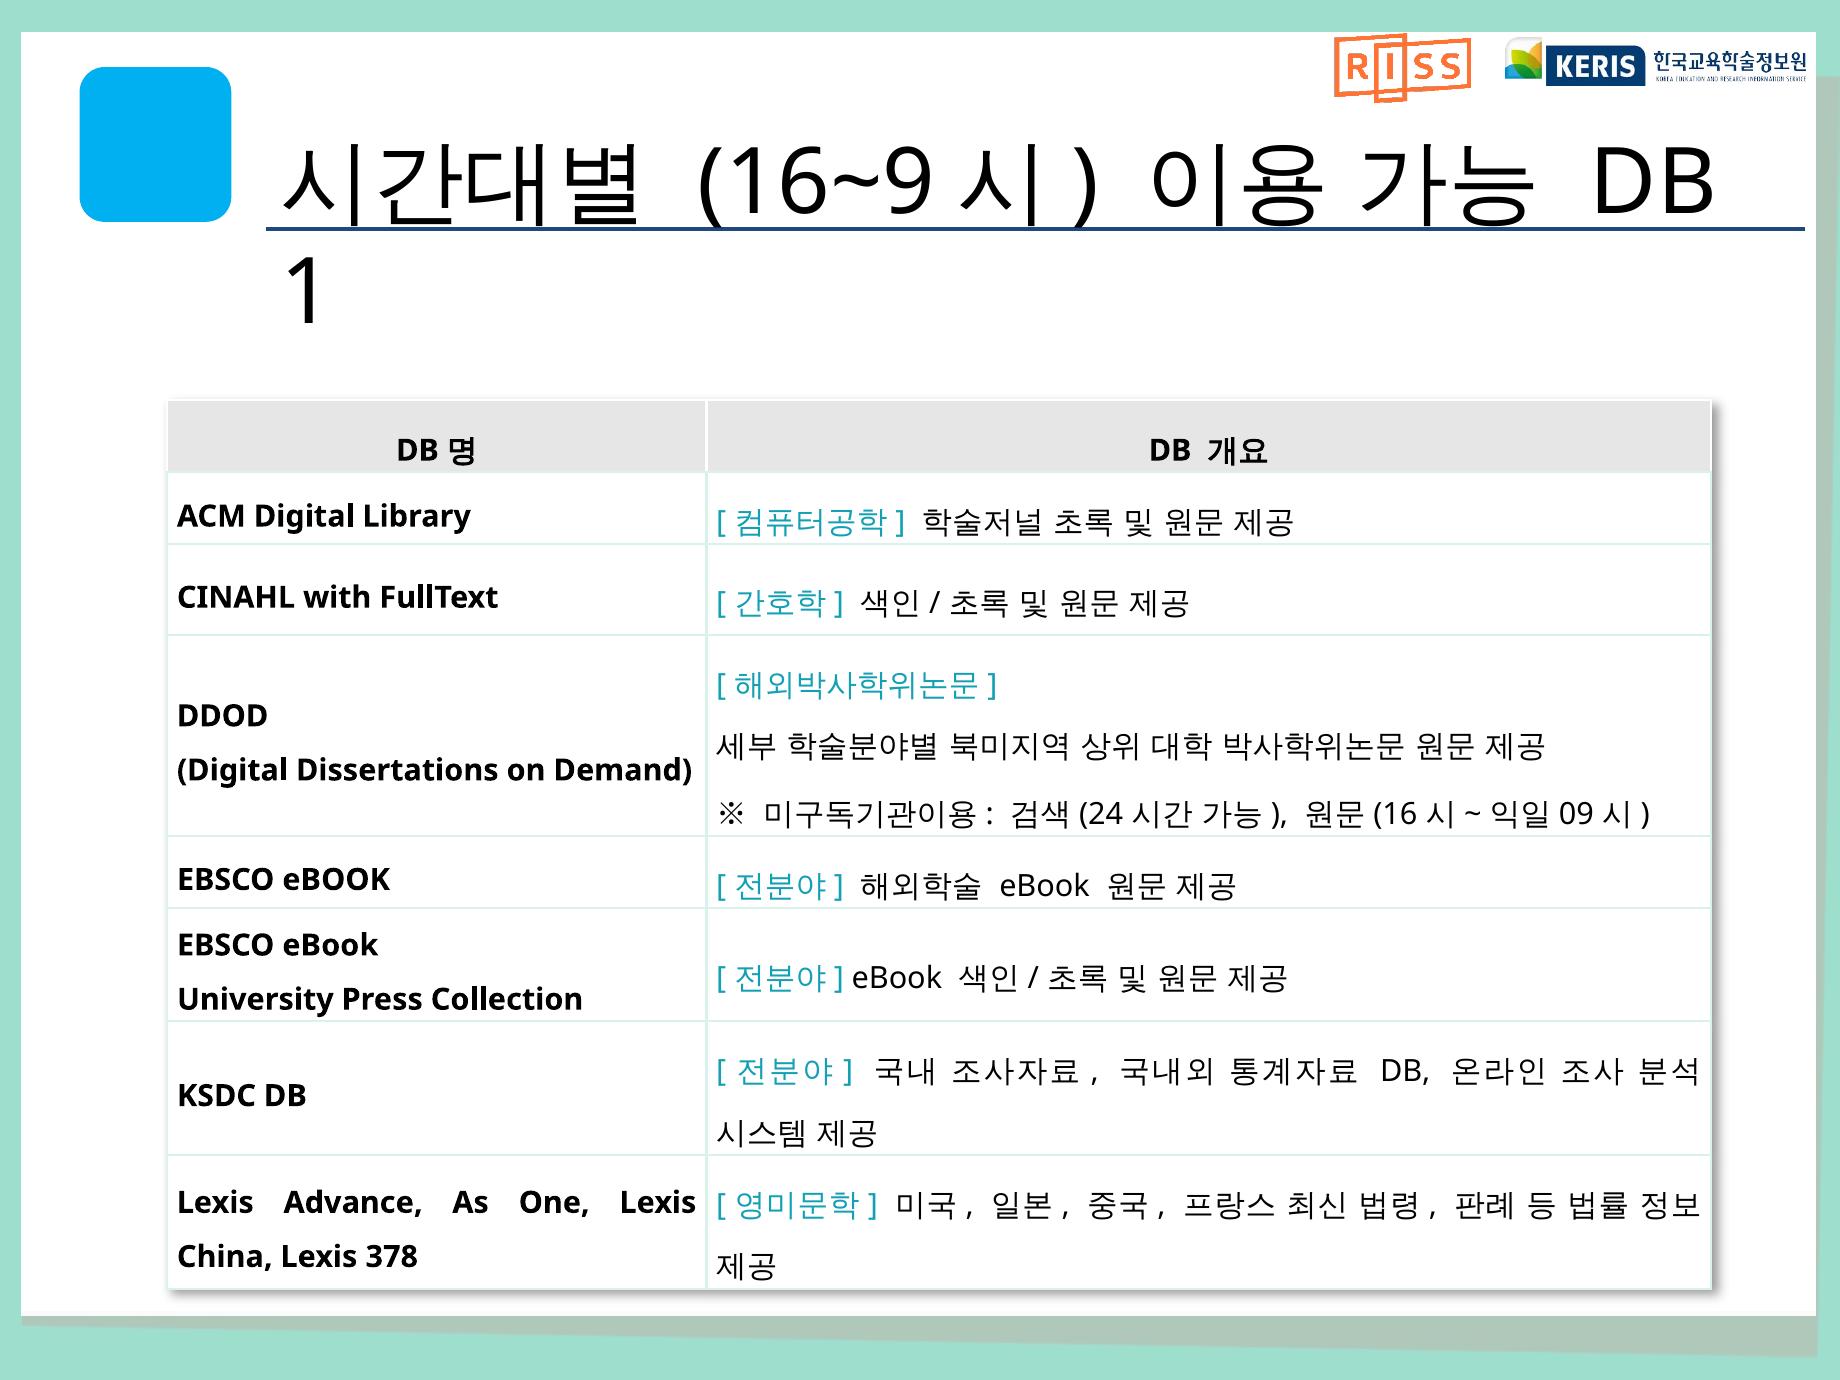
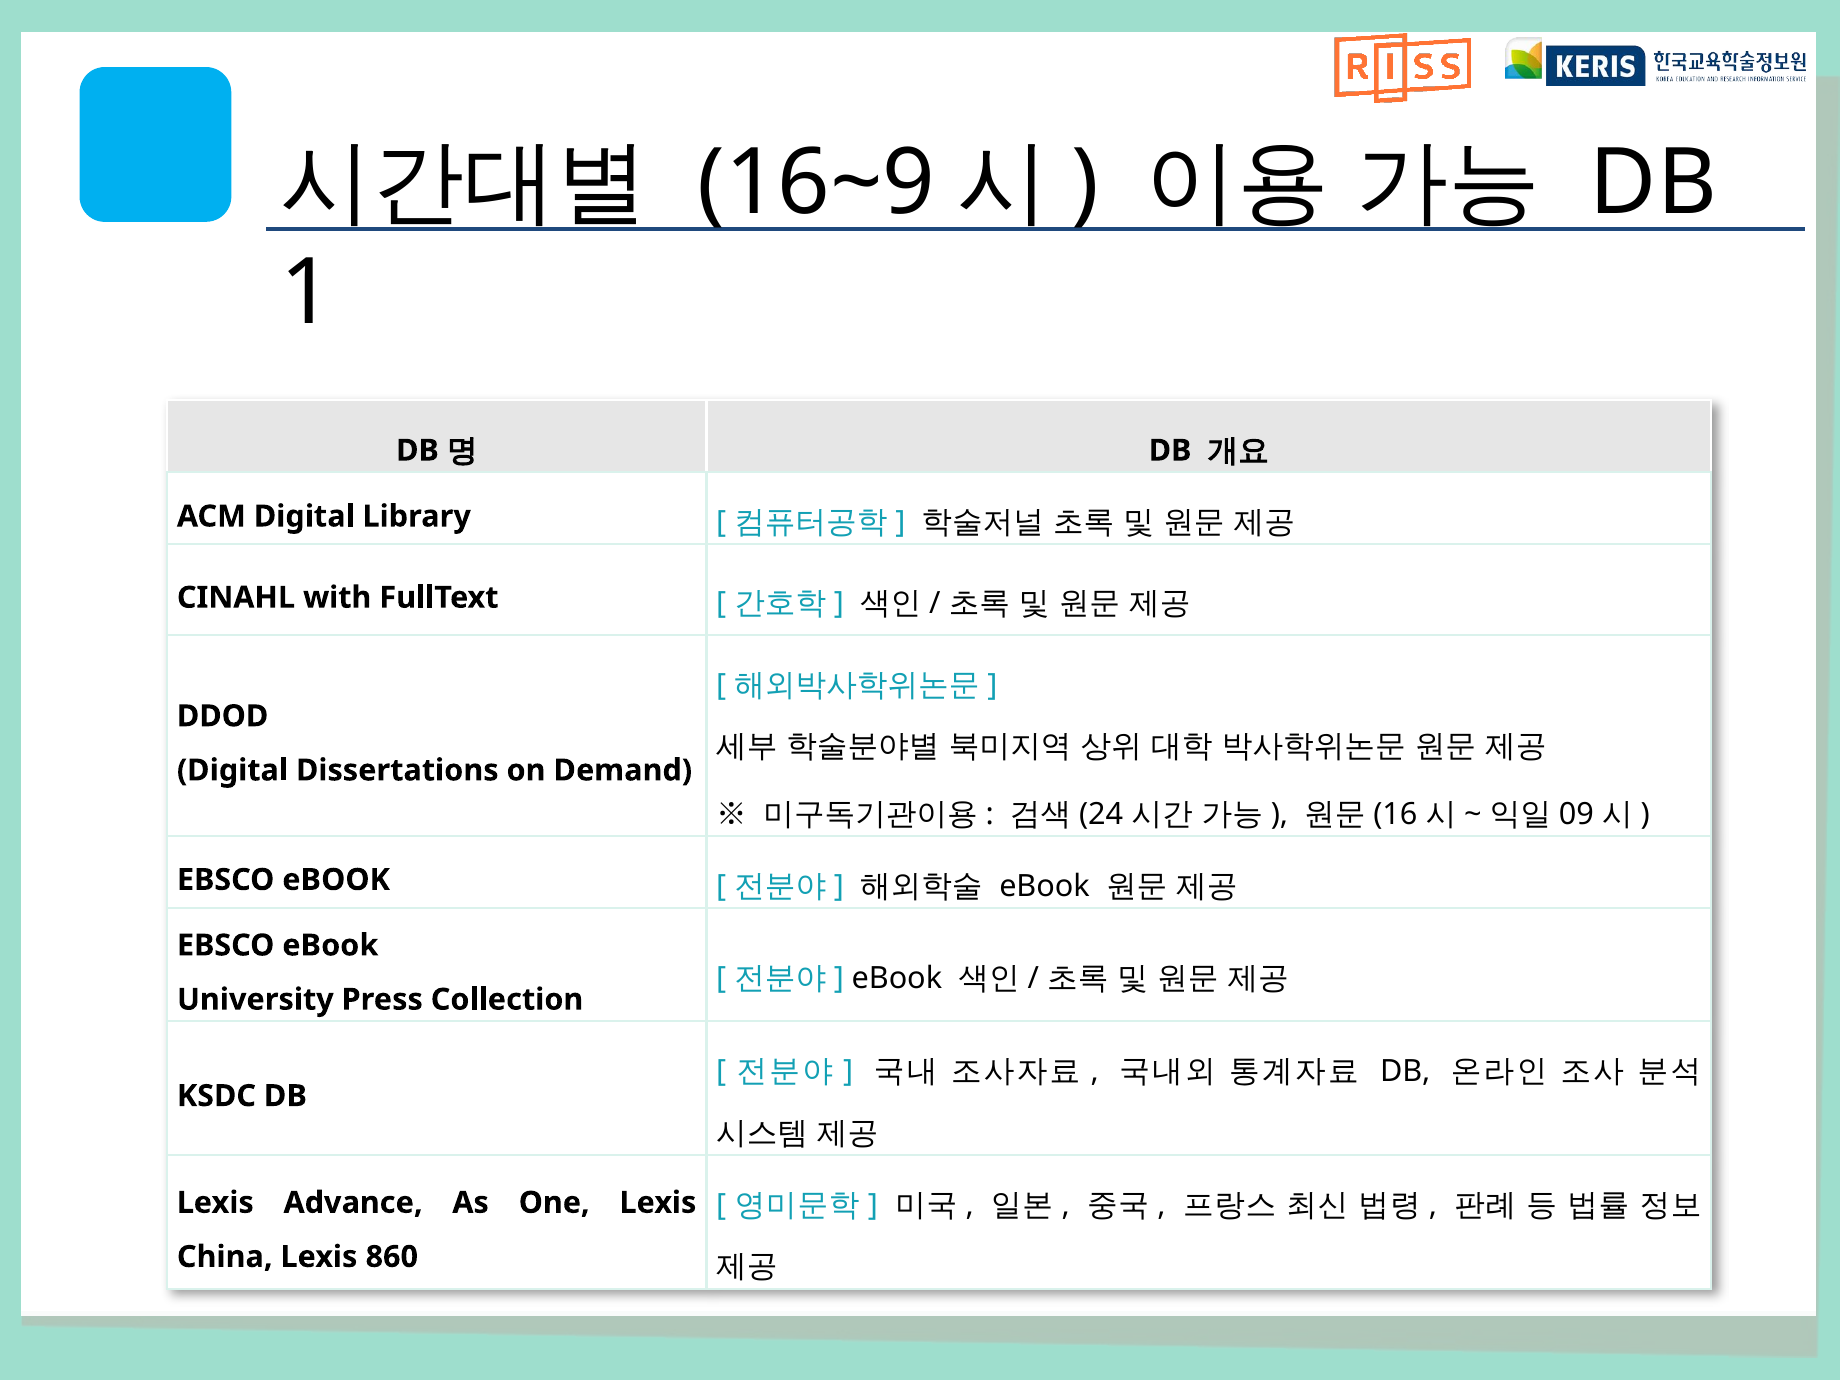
378: 378 -> 860
